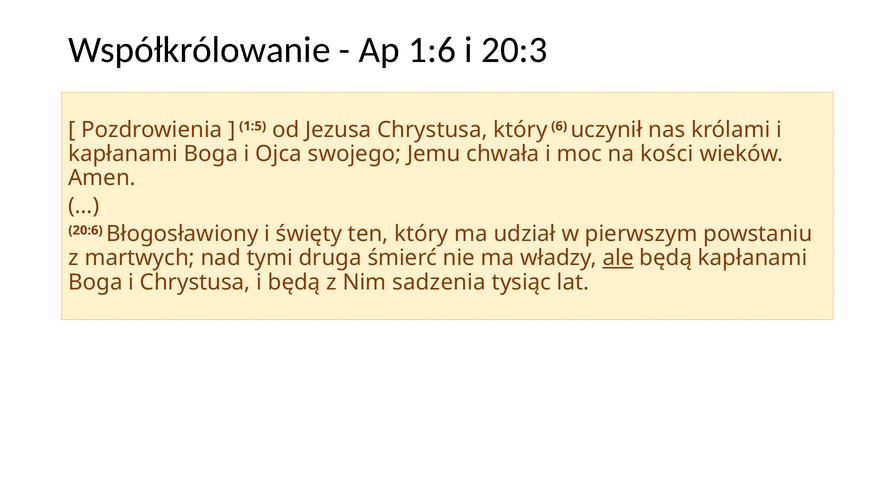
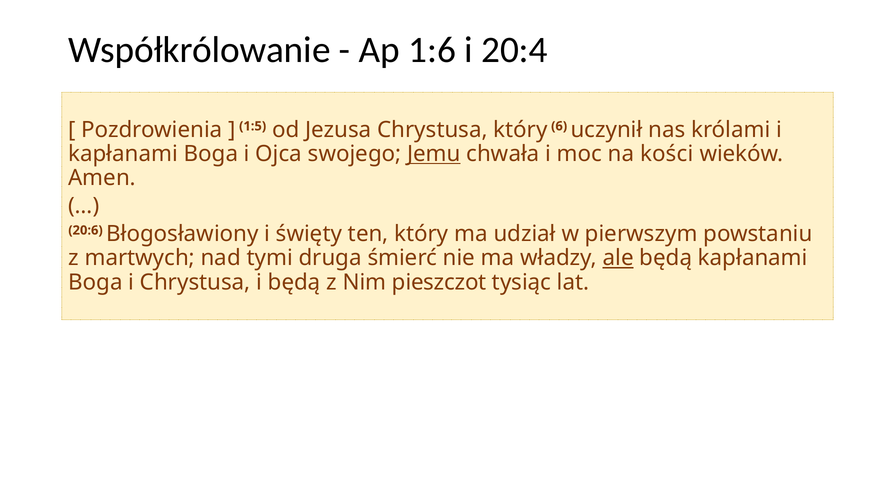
20:3: 20:3 -> 20:4
Jemu underline: none -> present
sadzenia: sadzenia -> pieszczot
